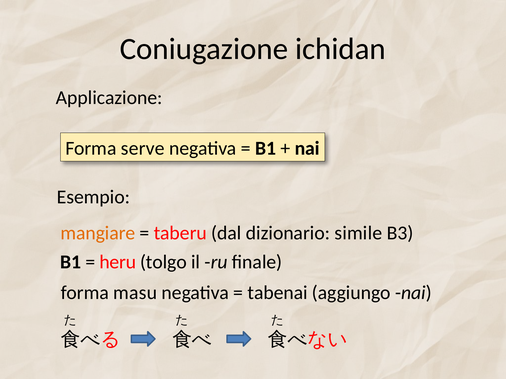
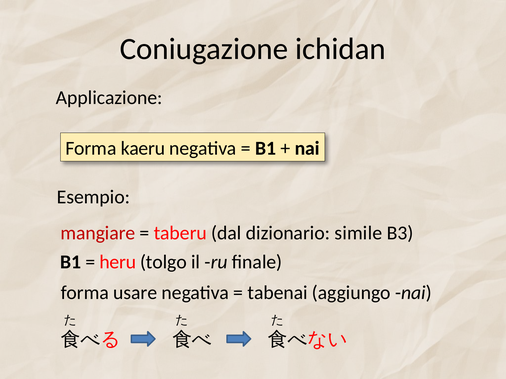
serve: serve -> kaeru
mangiare colour: orange -> red
masu: masu -> usare
